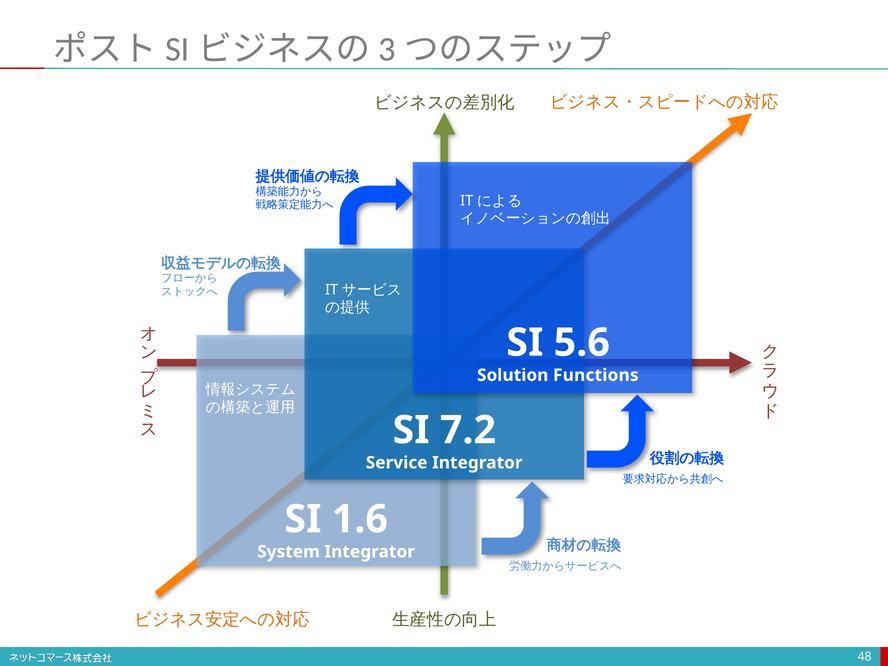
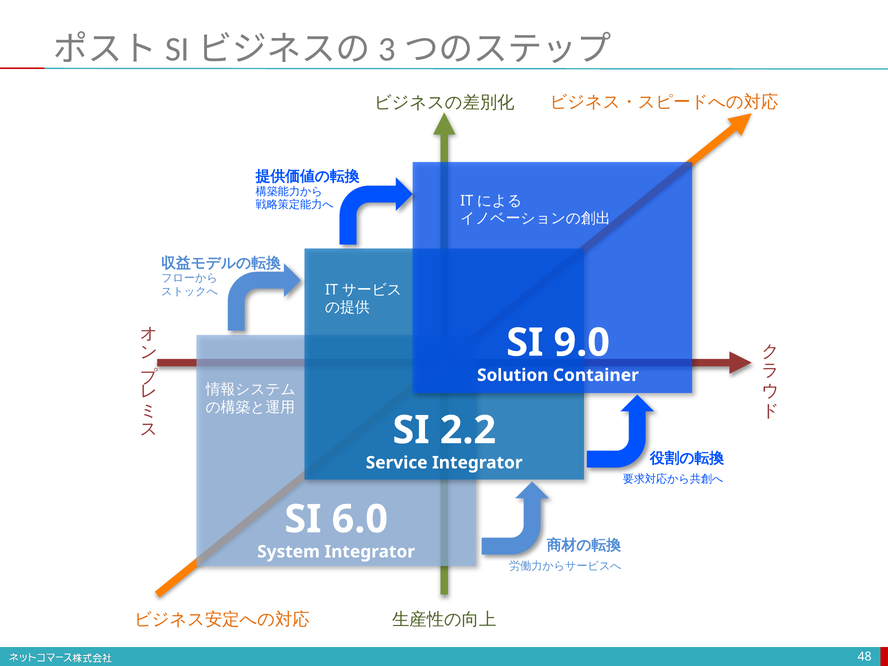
5.6: 5.6 -> 9.0
Functions: Functions -> Container
7.2: 7.2 -> 2.2
1.6: 1.6 -> 6.0
